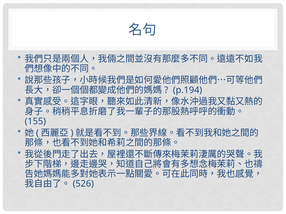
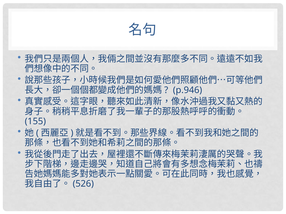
p.194: p.194 -> p.946
